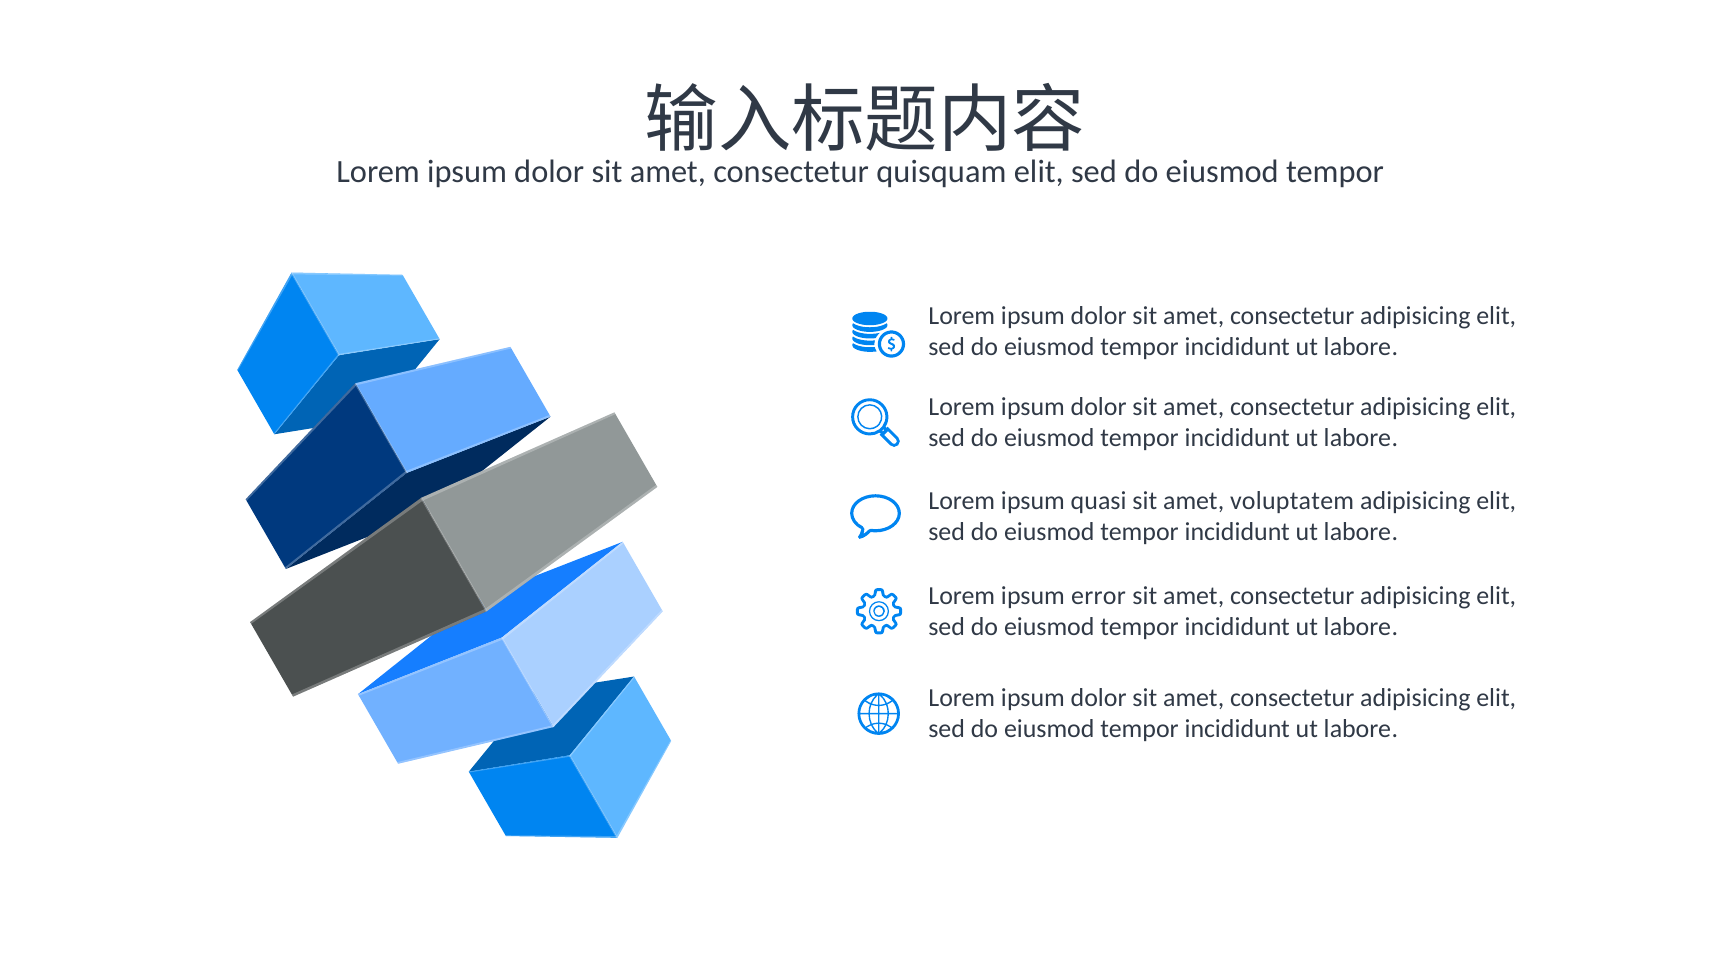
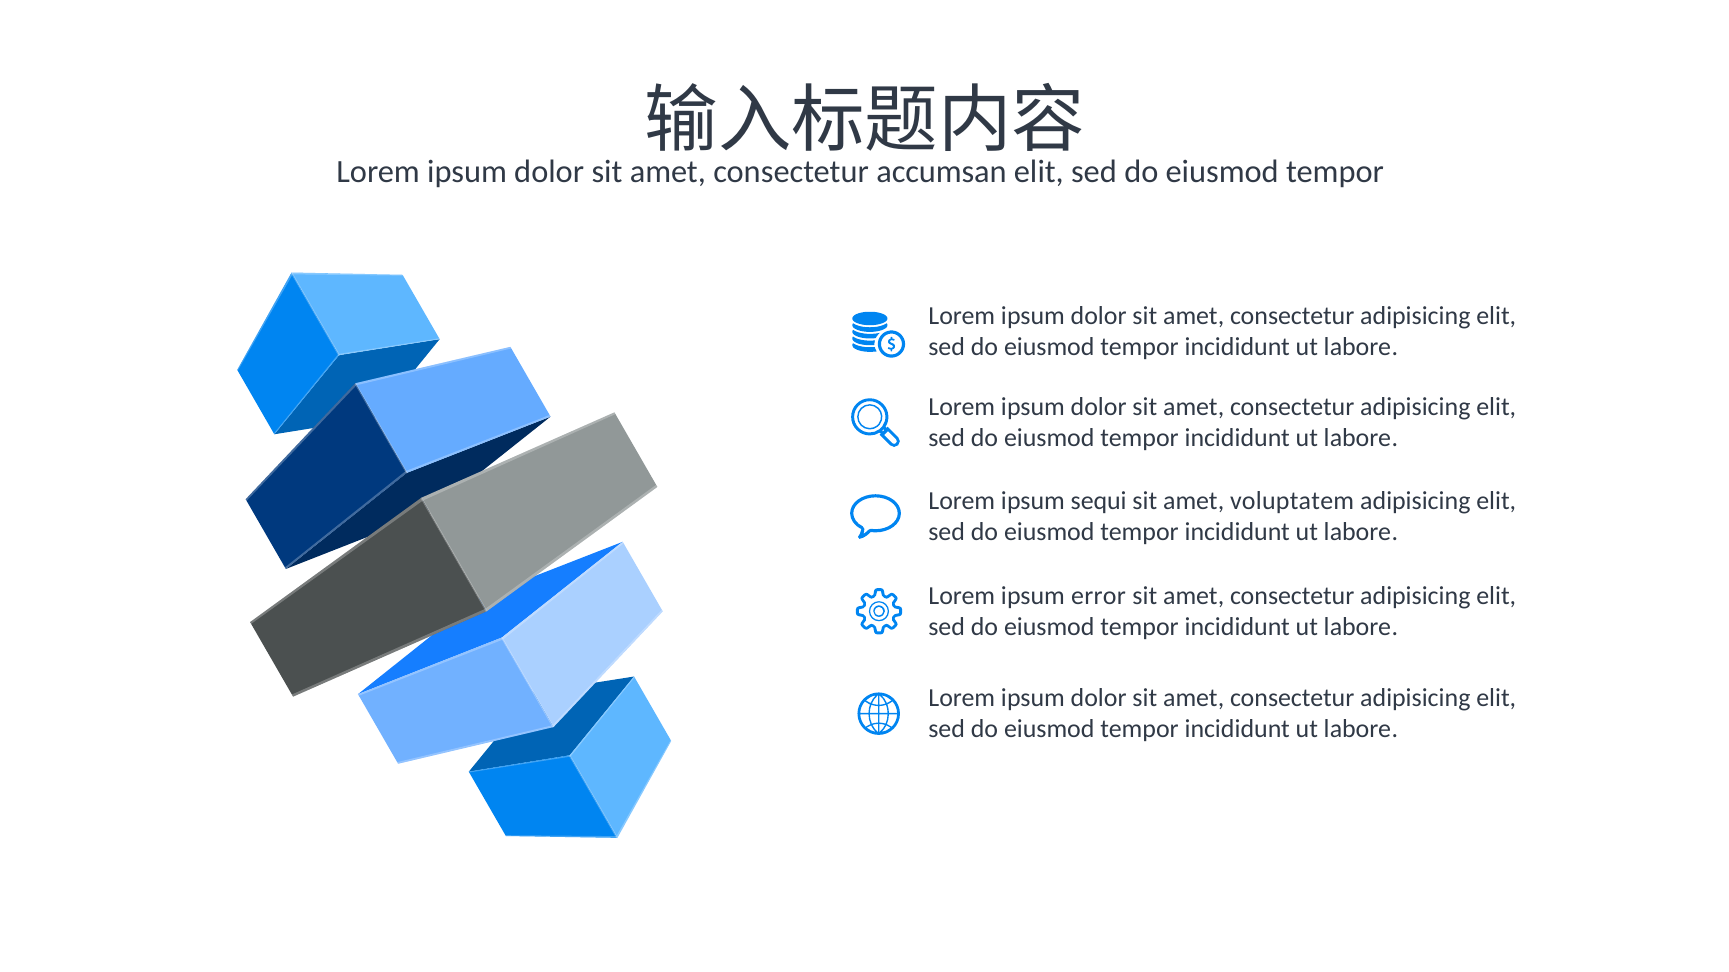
quisquam: quisquam -> accumsan
quasi: quasi -> sequi
